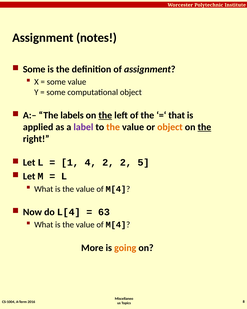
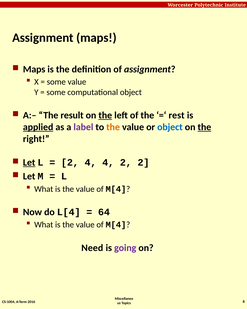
Assignment notes: notes -> maps
Some at (34, 69): Some -> Maps
labels: labels -> result
that: that -> rest
applied underline: none -> present
object at (170, 127) colour: orange -> blue
Let at (29, 162) underline: none -> present
1 at (70, 162): 1 -> 2
4 2: 2 -> 4
2 5: 5 -> 2
63: 63 -> 64
More: More -> Need
going colour: orange -> purple
